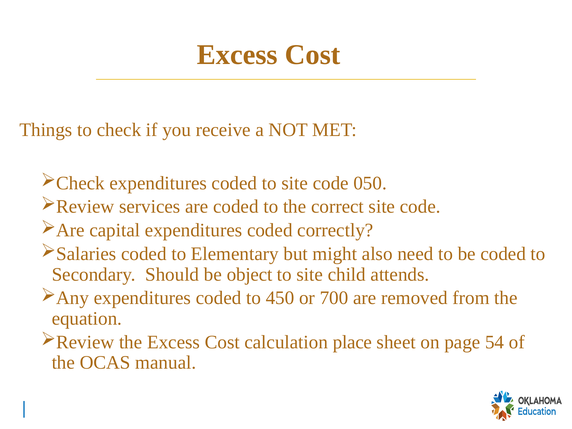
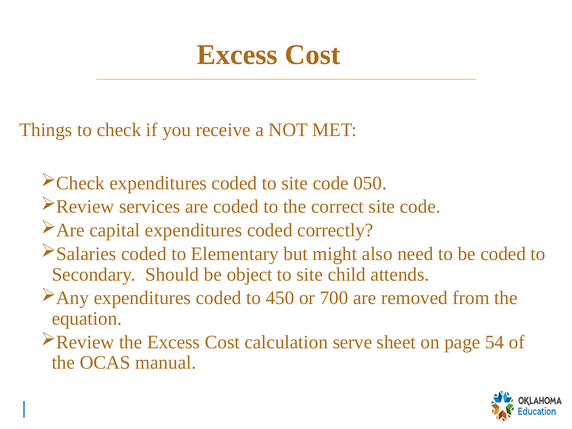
place: place -> serve
